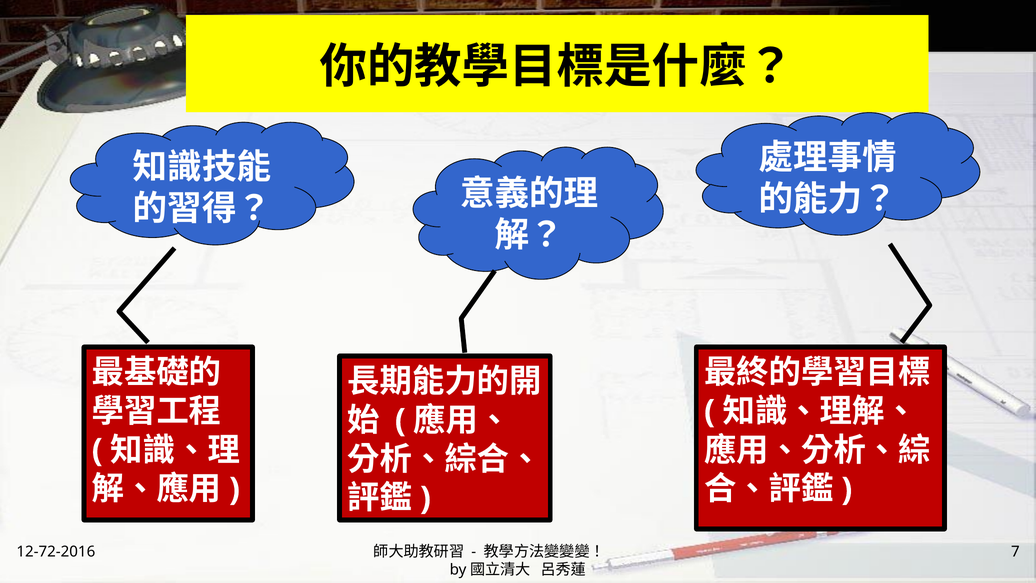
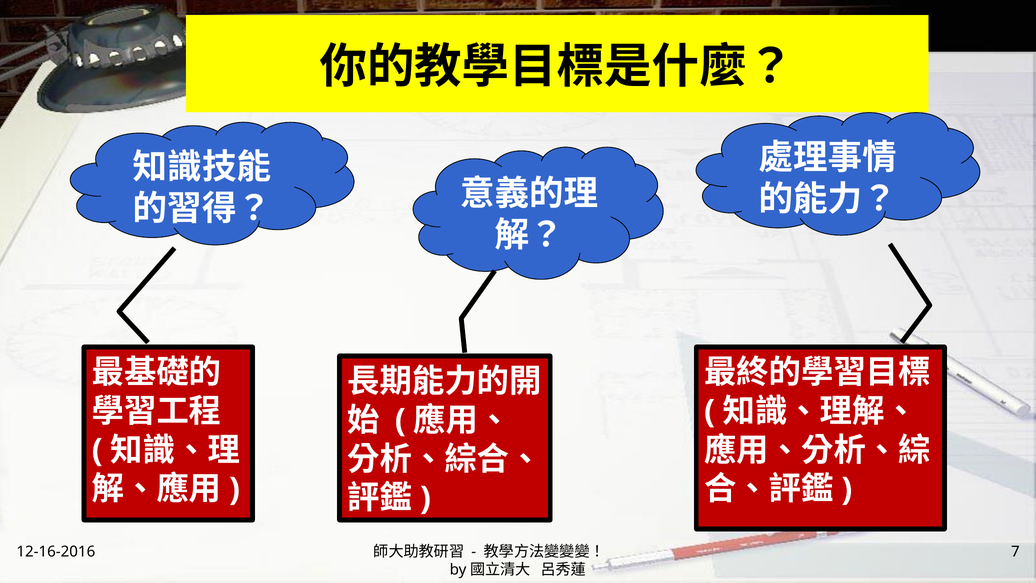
12-72-2016: 12-72-2016 -> 12-16-2016
